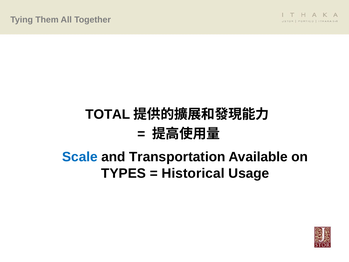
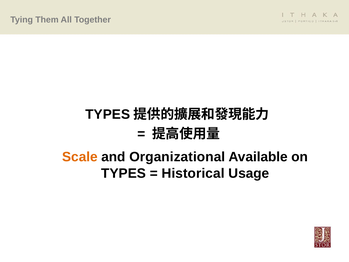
TOTAL at (108, 114): TOTAL -> TYPES
Scale colour: blue -> orange
Transportation: Transportation -> Organizational
